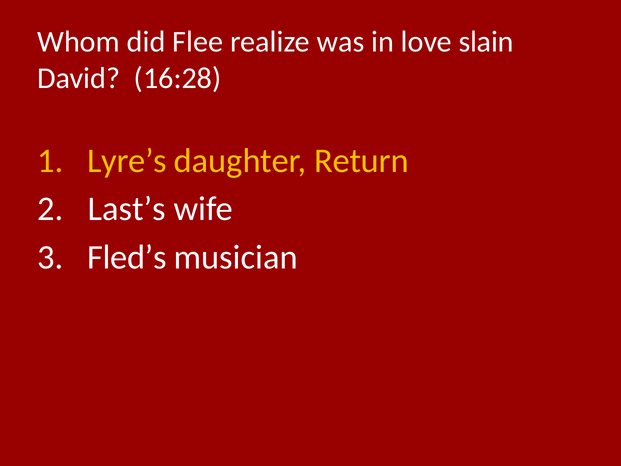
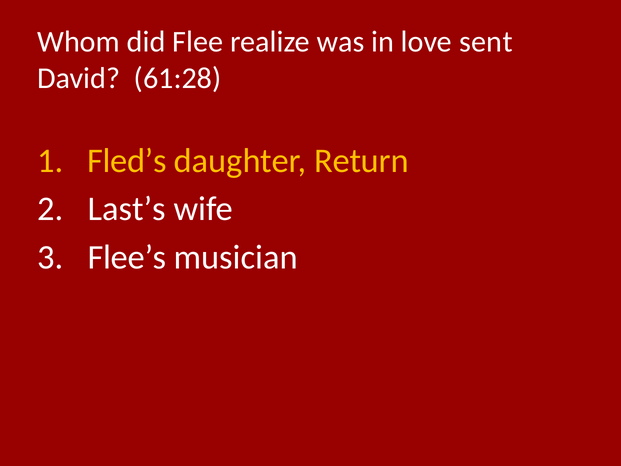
slain: slain -> sent
16:28: 16:28 -> 61:28
Lyre’s: Lyre’s -> Fled’s
Fled’s: Fled’s -> Flee’s
